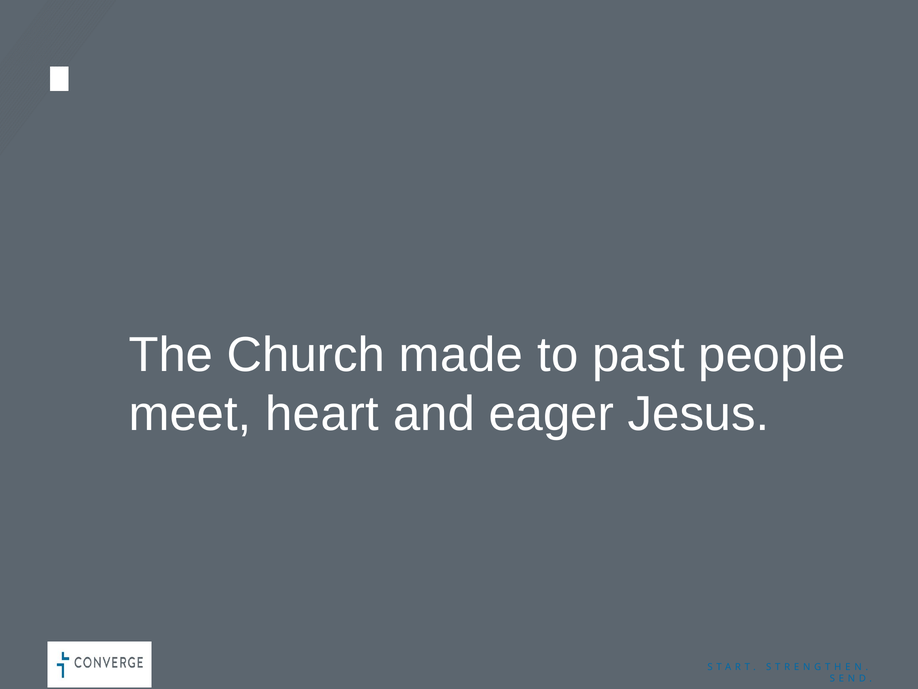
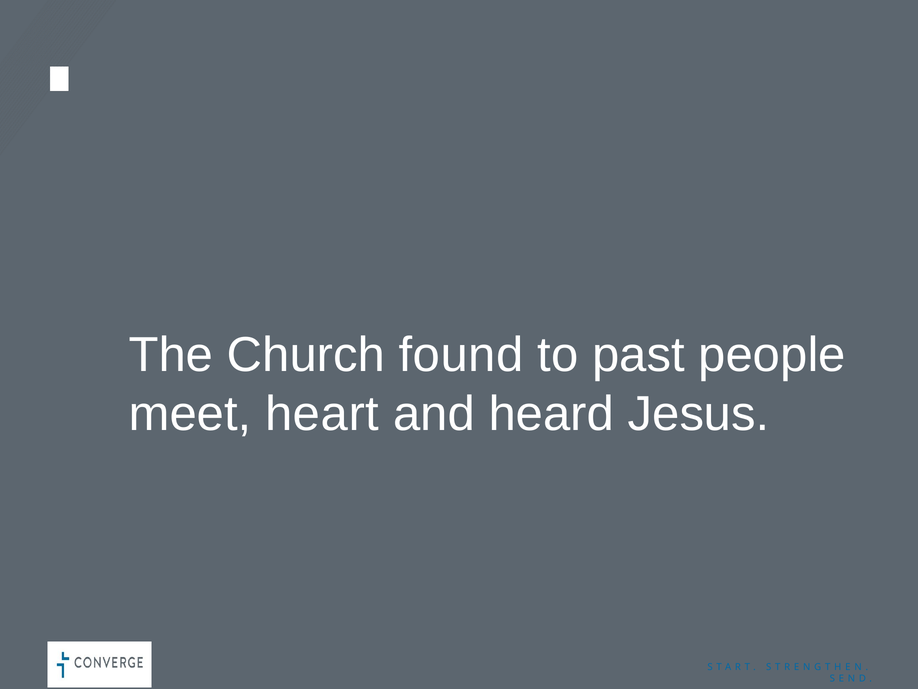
made: made -> found
eager: eager -> heard
